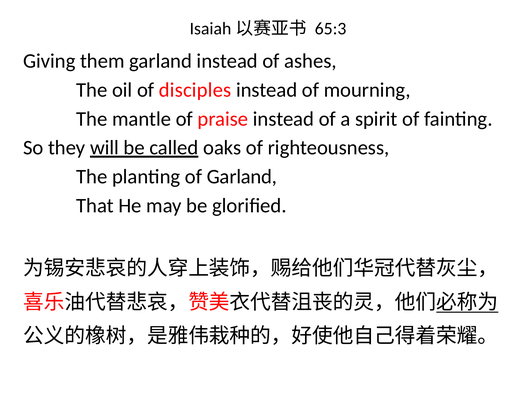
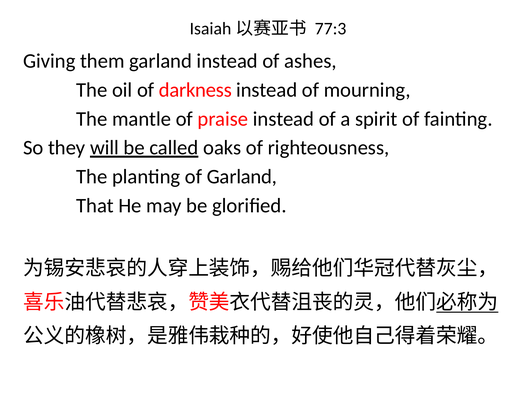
65:3: 65:3 -> 77:3
disciples: disciples -> darkness
